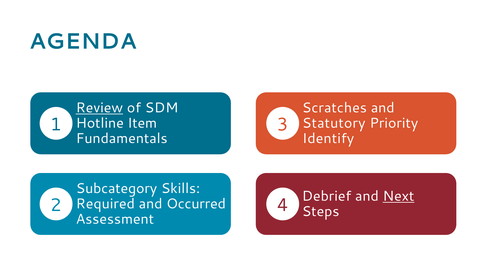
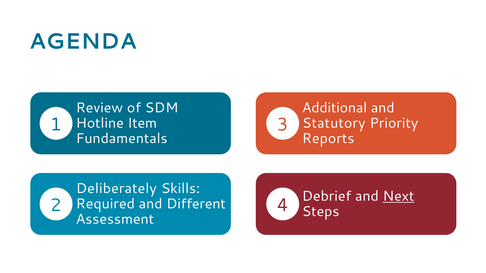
Scratches: Scratches -> Additional
Review underline: present -> none
Identify: Identify -> Reports
Subcategory: Subcategory -> Deliberately
Occurred: Occurred -> Different
